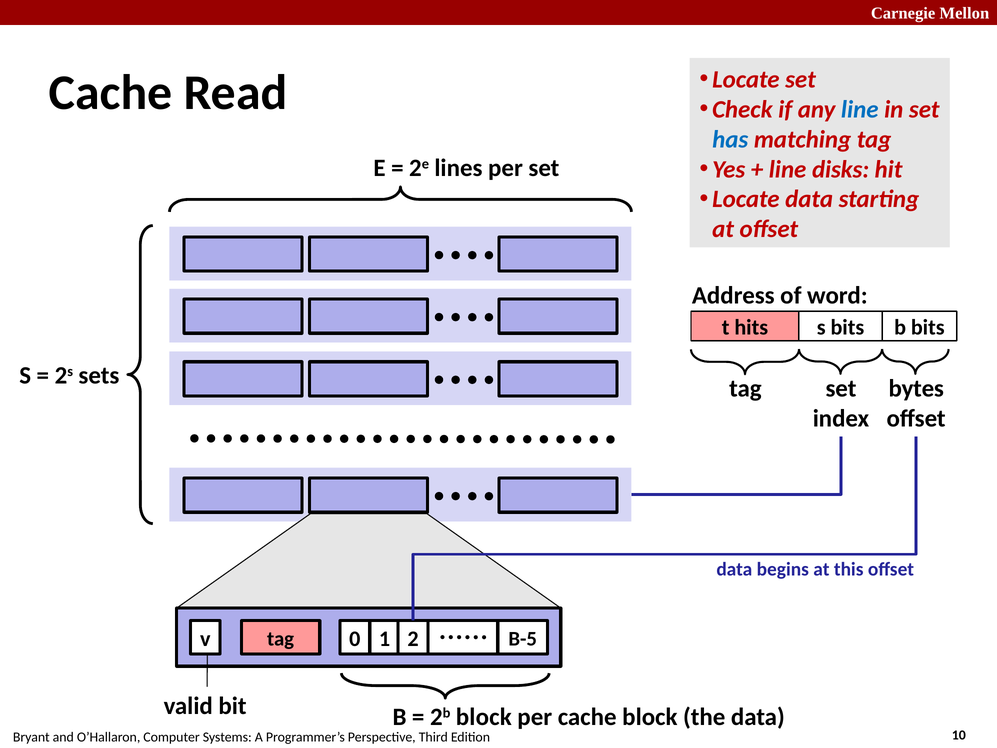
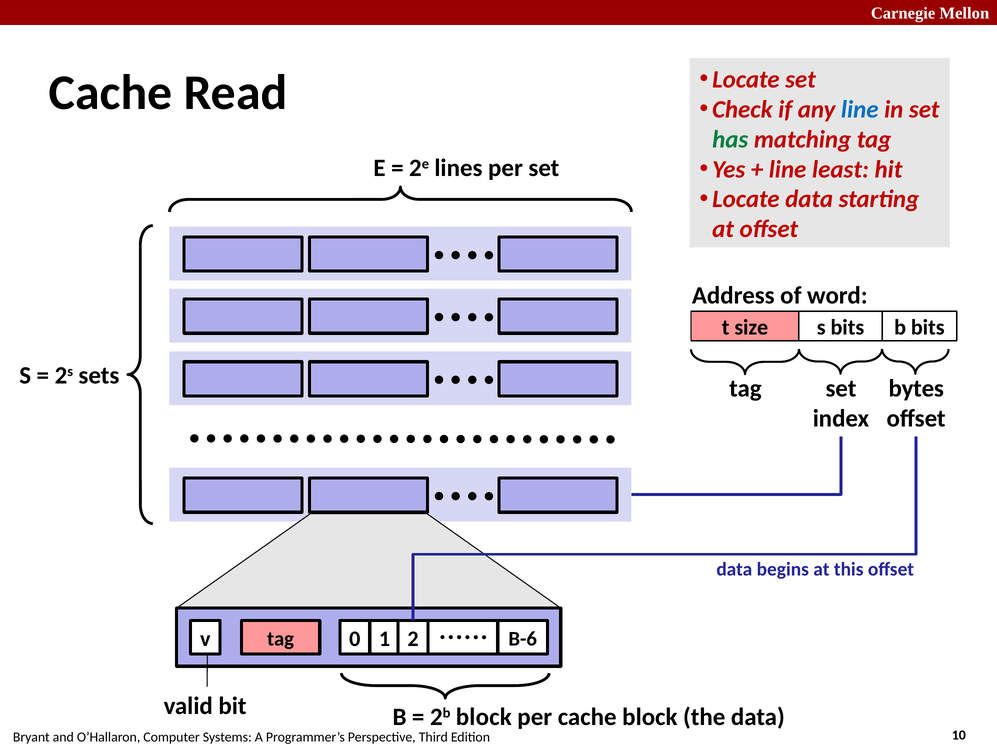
has colour: blue -> green
disks: disks -> least
hits: hits -> size
B-5: B-5 -> B-6
